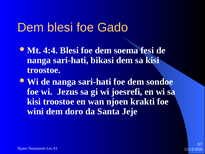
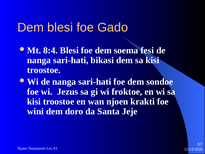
4:4: 4:4 -> 8:4
joesrefi: joesrefi -> froktoe
